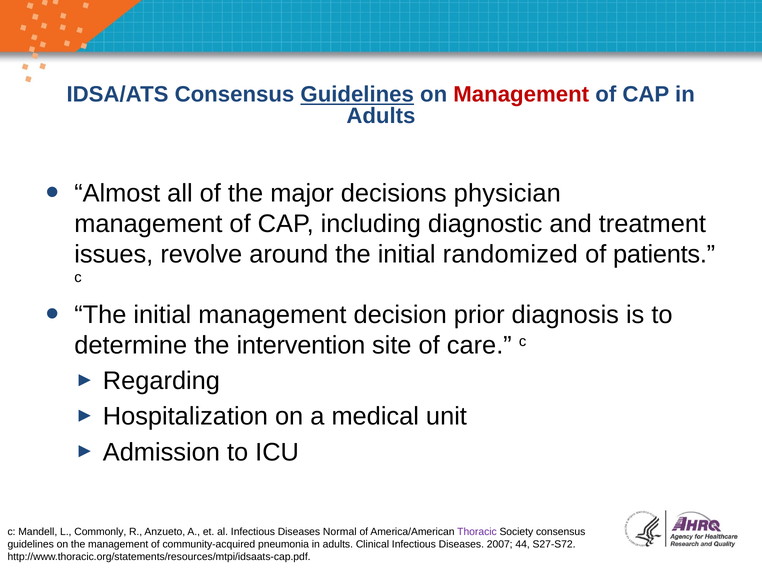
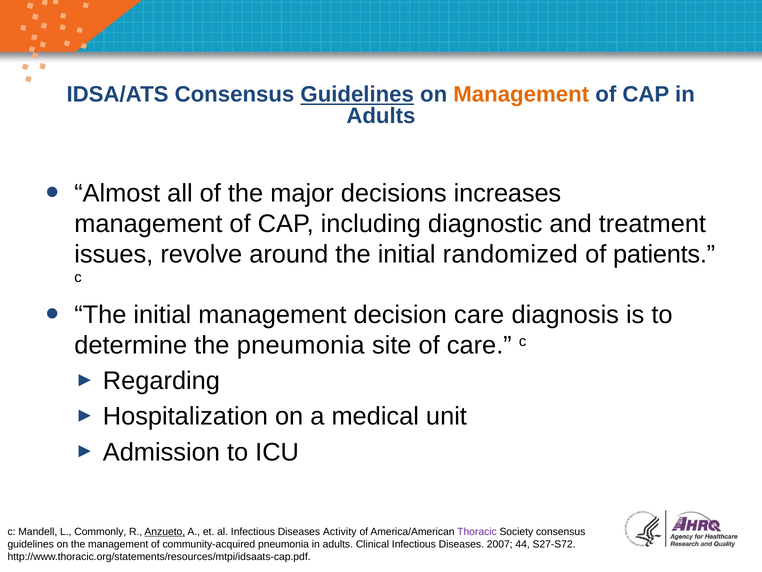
Management at (521, 95) colour: red -> orange
physician: physician -> increases
decision prior: prior -> care
the intervention: intervention -> pneumonia
Anzueto underline: none -> present
Normal: Normal -> Activity
